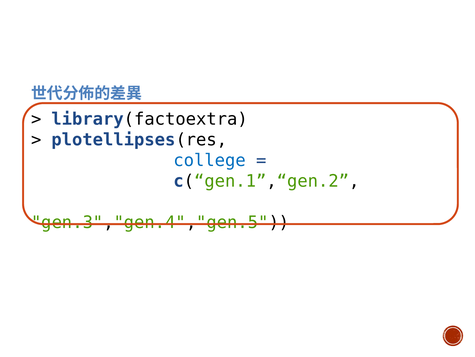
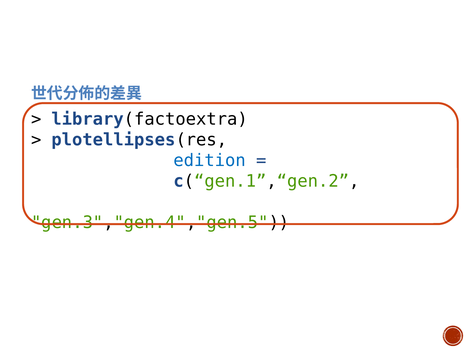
college: college -> edition
